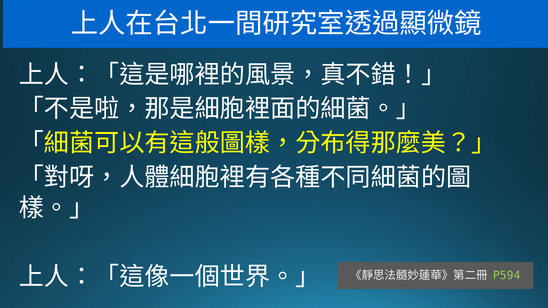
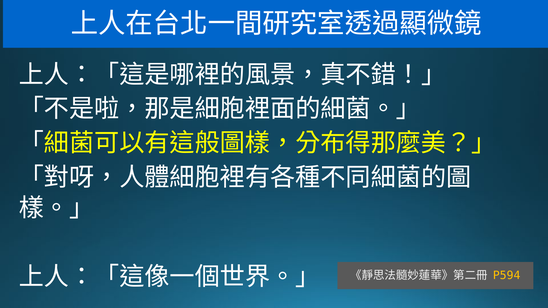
P594 colour: light green -> yellow
